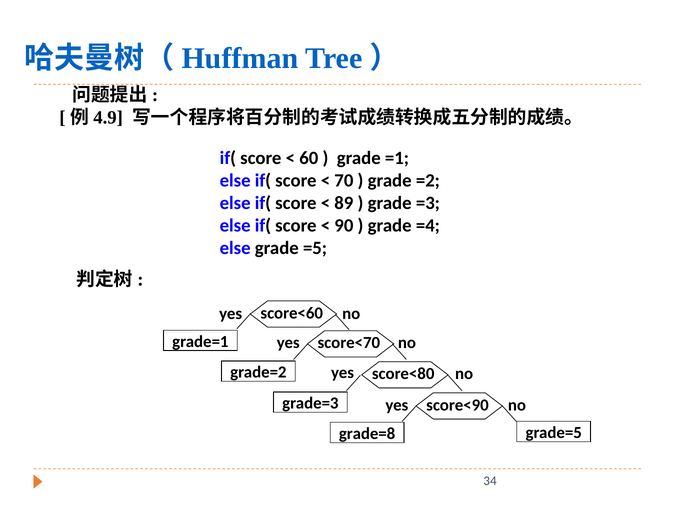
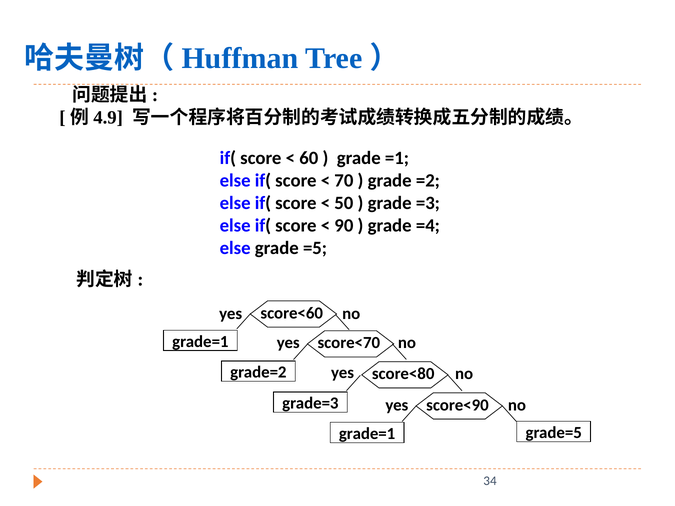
89: 89 -> 50
grade=8 at (367, 434): grade=8 -> grade=1
